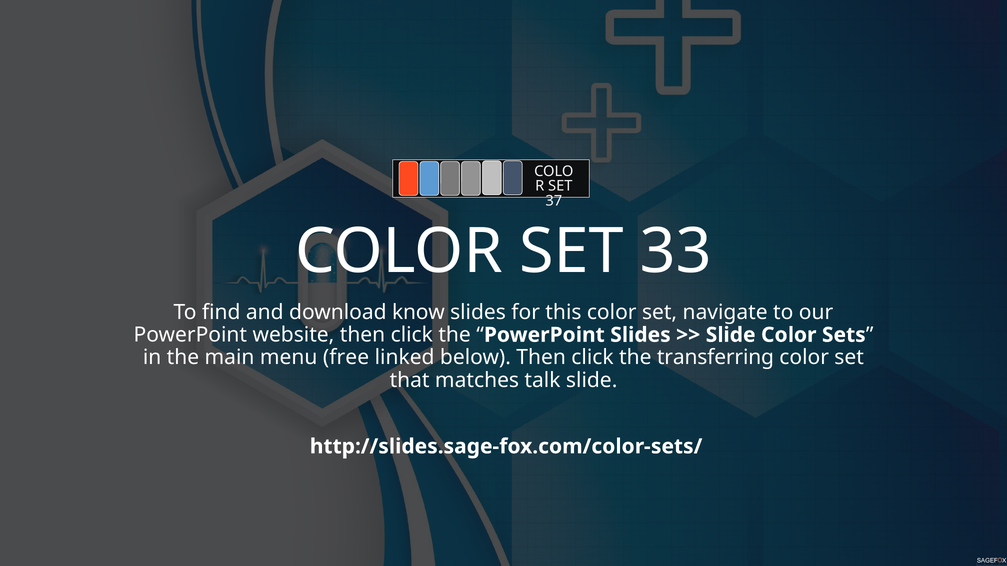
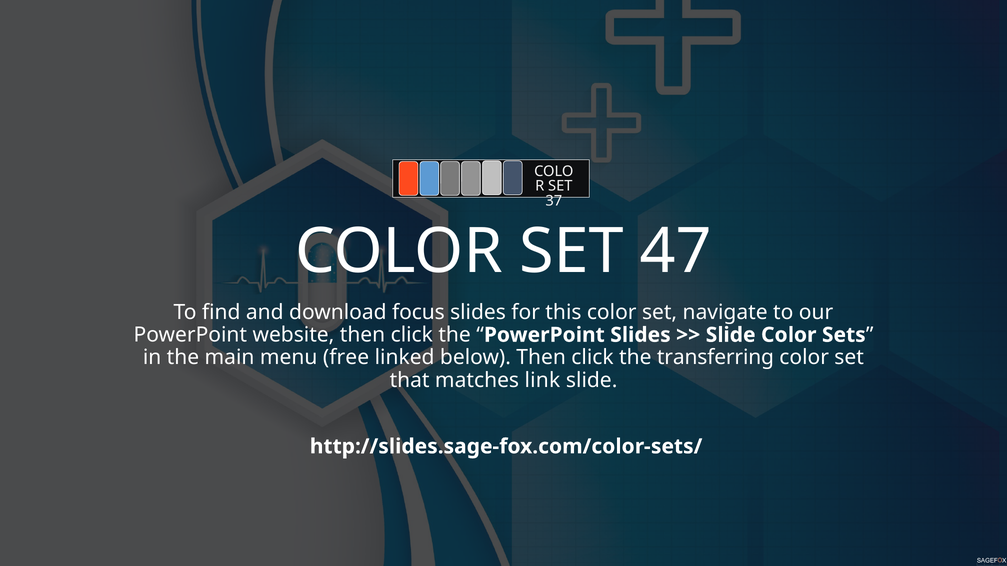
33: 33 -> 47
know: know -> focus
talk: talk -> link
